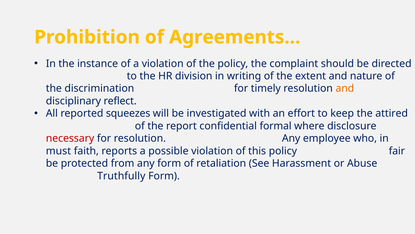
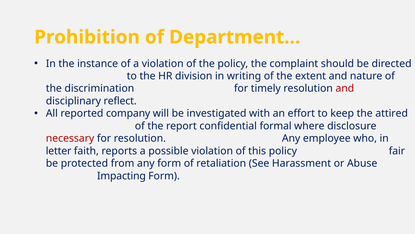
Agreements…: Agreements… -> Department…
and at (345, 88) colour: orange -> red
squeezes: squeezes -> company
must: must -> letter
Truthfully: Truthfully -> Impacting
